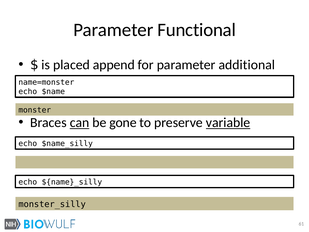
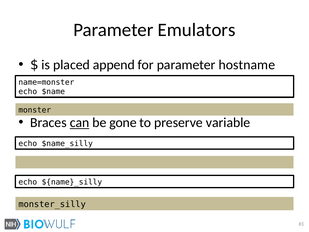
Functional: Functional -> Emulators
additional: additional -> hostname
variable underline: present -> none
